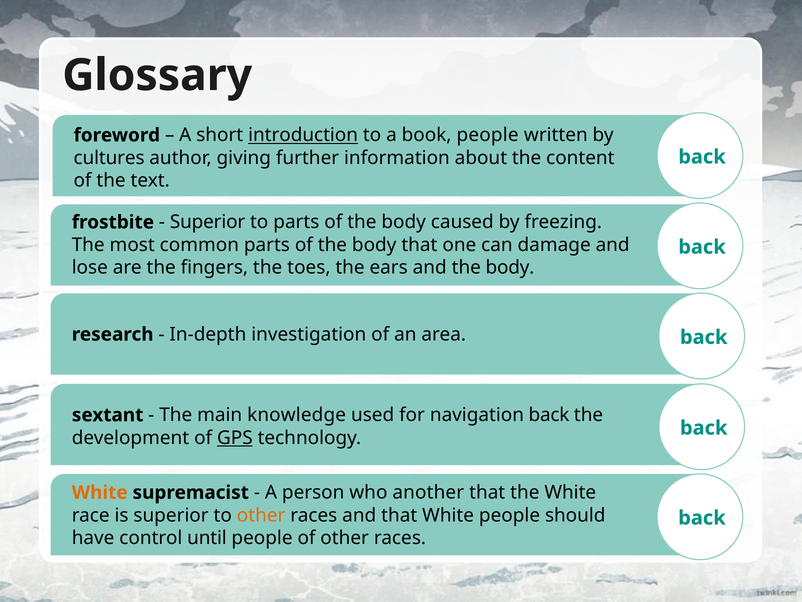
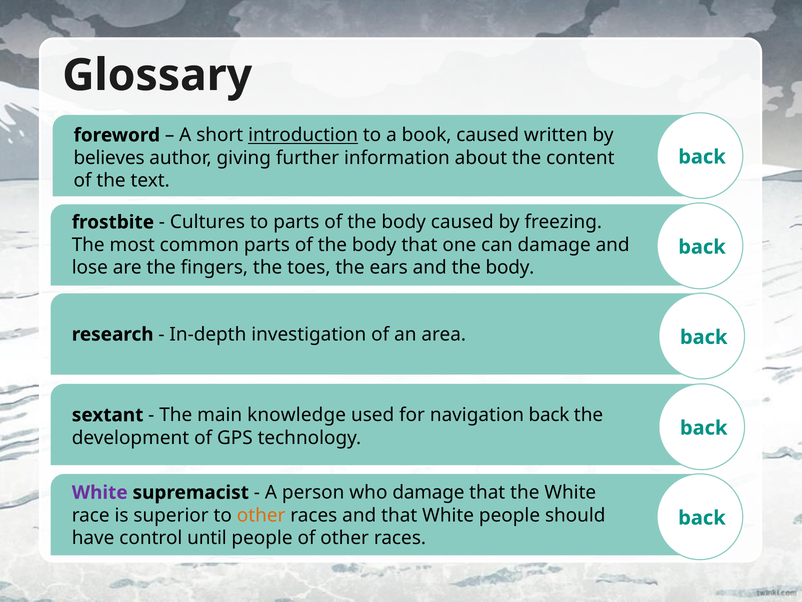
book people: people -> caused
cultures: cultures -> believes
Superior at (208, 222): Superior -> Cultures
GPS underline: present -> none
White at (100, 492) colour: orange -> purple
who another: another -> damage
